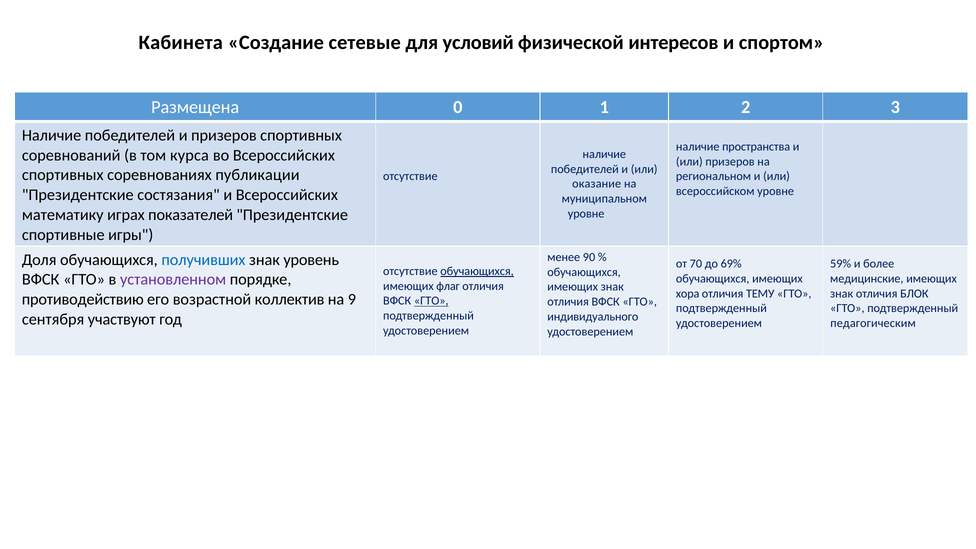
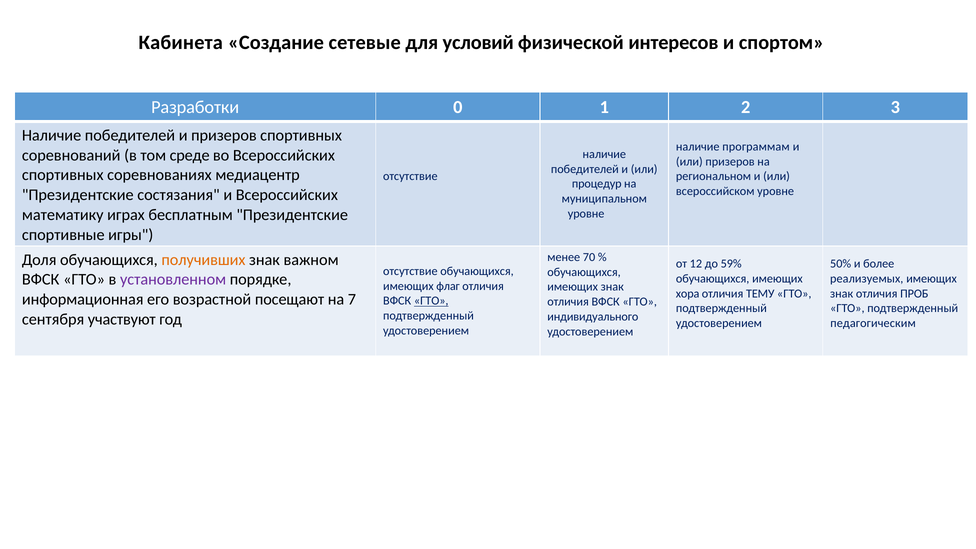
Размещена: Размещена -> Разработки
пространства: пространства -> программам
курса: курса -> среде
публикации: публикации -> медиацентр
оказание: оказание -> процедур
показателей: показателей -> бесплатным
90: 90 -> 70
получивших colour: blue -> orange
уровень: уровень -> важном
70: 70 -> 12
69%: 69% -> 59%
59%: 59% -> 50%
обучающихся at (477, 271) underline: present -> none
медицинские: медицинские -> реализуемых
БЛОК: БЛОК -> ПРОБ
противодействию: противодействию -> информационная
коллектив: коллектив -> посещают
9: 9 -> 7
